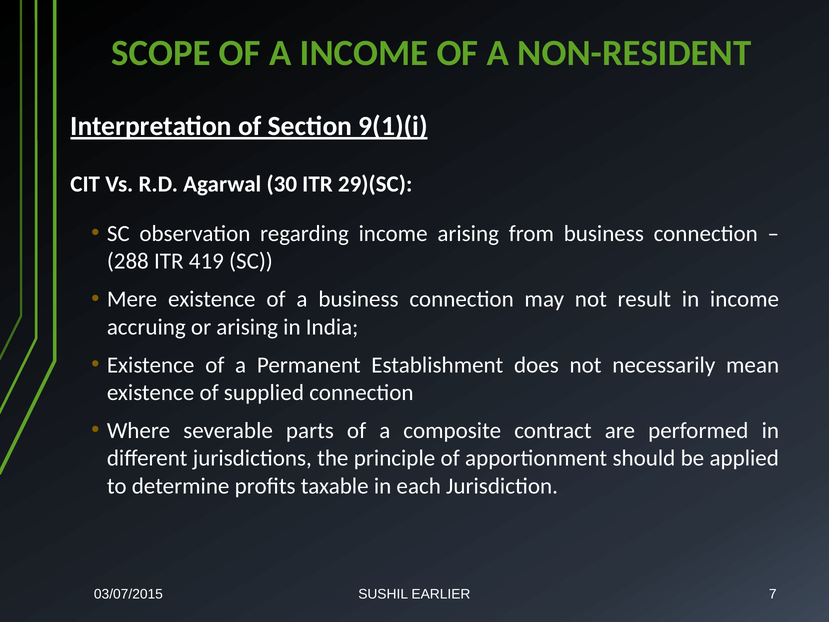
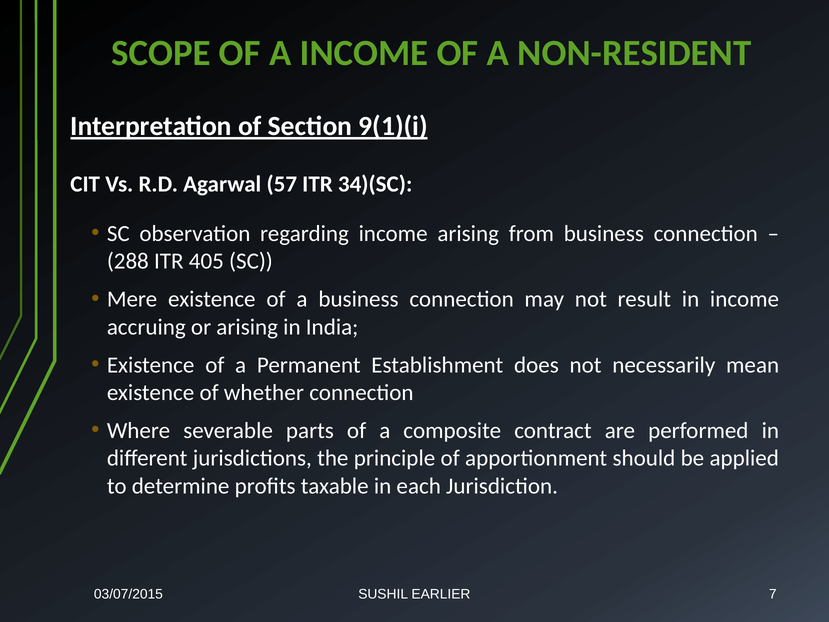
30: 30 -> 57
29)(SC: 29)(SC -> 34)(SC
419: 419 -> 405
supplied: supplied -> whether
